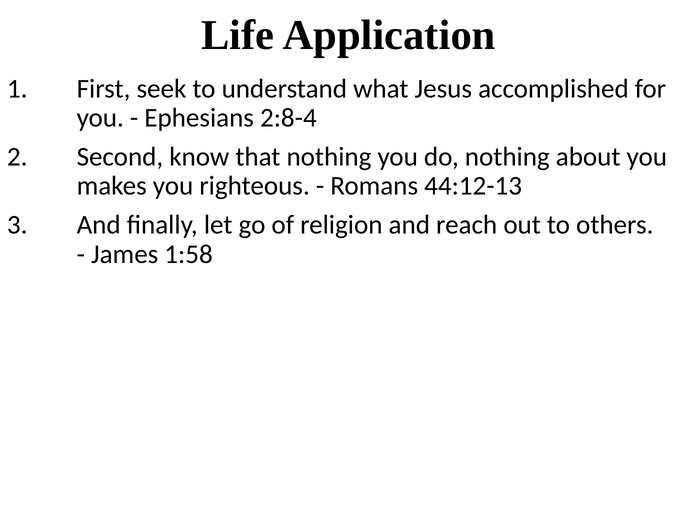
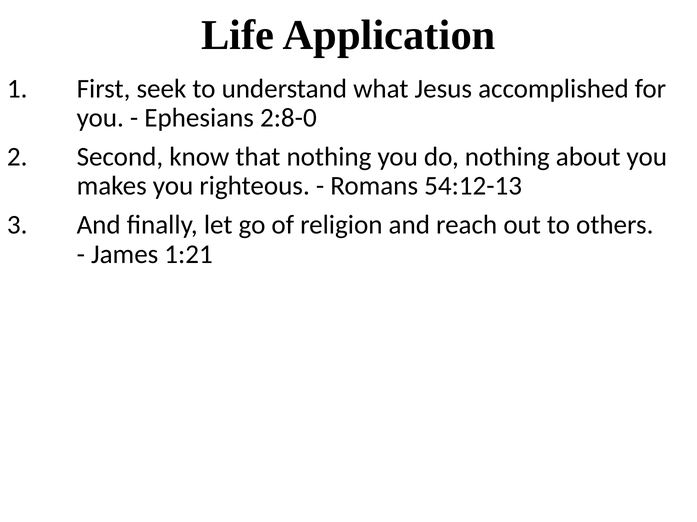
2:8-4: 2:8-4 -> 2:8-0
44:12-13: 44:12-13 -> 54:12-13
1:58: 1:58 -> 1:21
